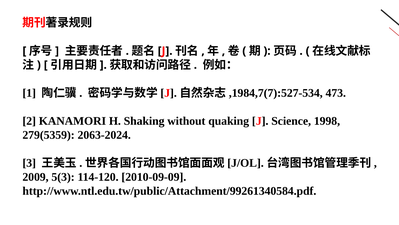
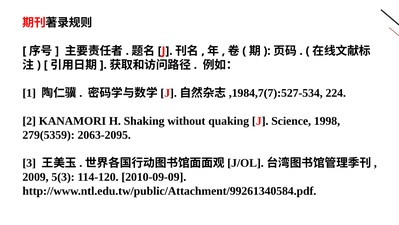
473: 473 -> 224
2063-2024: 2063-2024 -> 2063-2095
